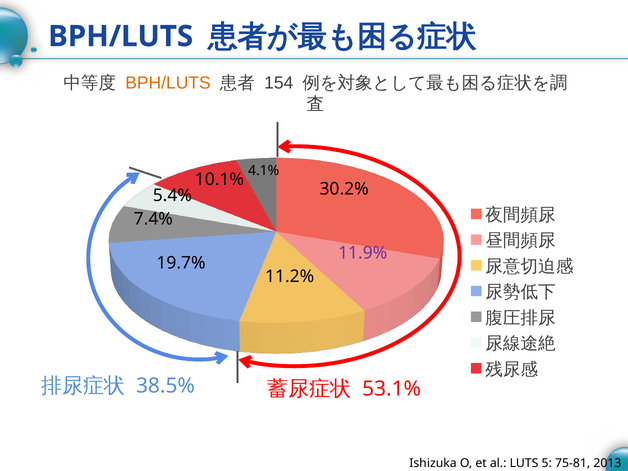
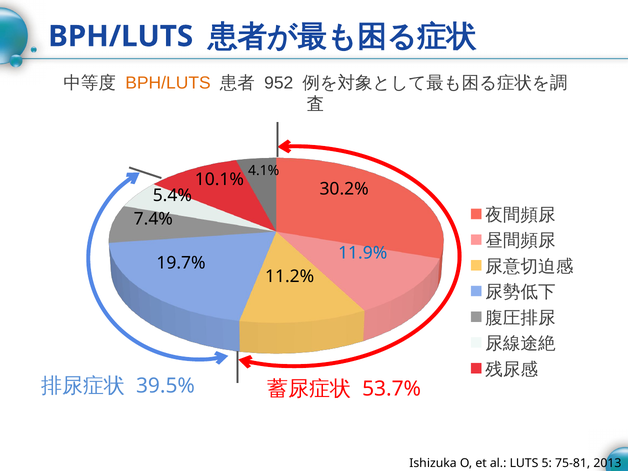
154: 154 -> 952
11.9% colour: purple -> blue
38.5%: 38.5% -> 39.5%
53.1%: 53.1% -> 53.7%
